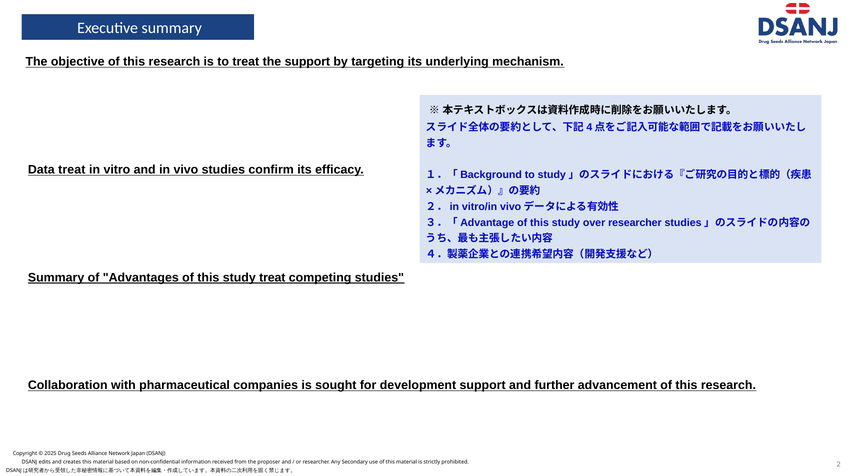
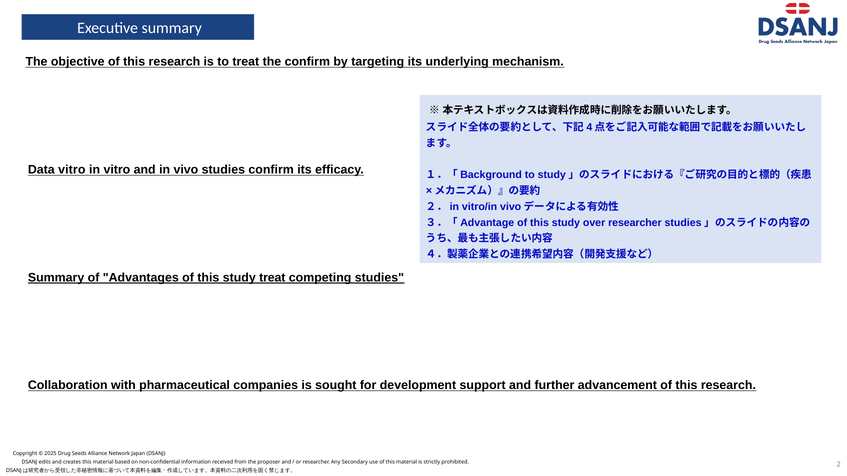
the support: support -> confirm
Data treat: treat -> vitro
